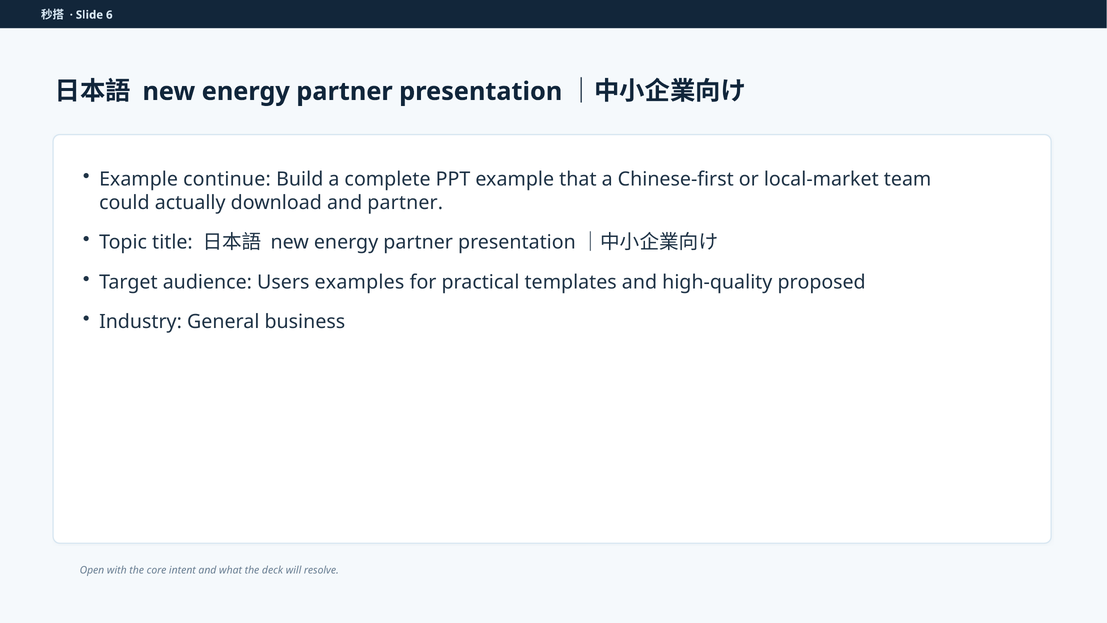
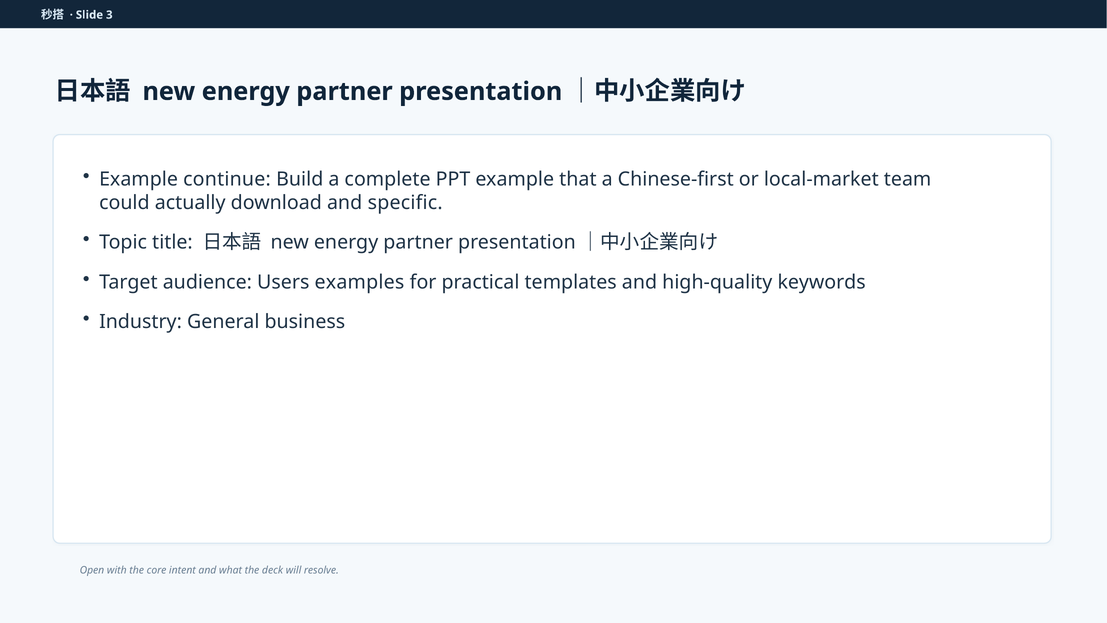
6: 6 -> 3
and partner: partner -> specific
proposed: proposed -> keywords
